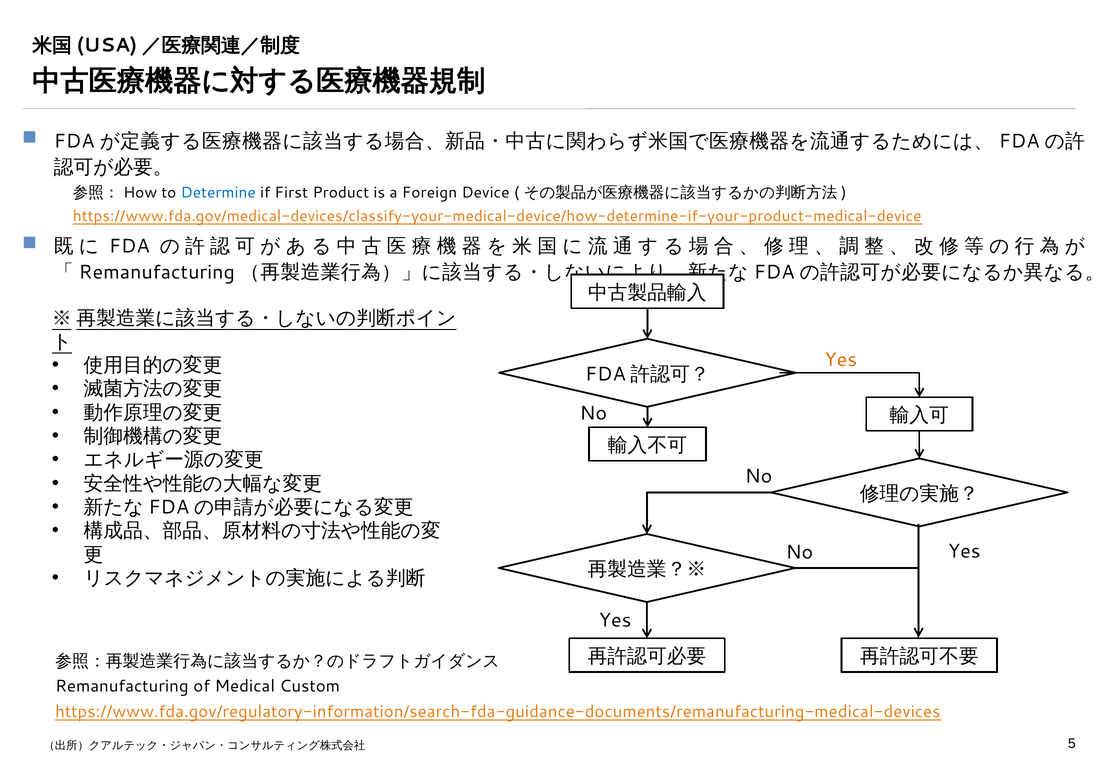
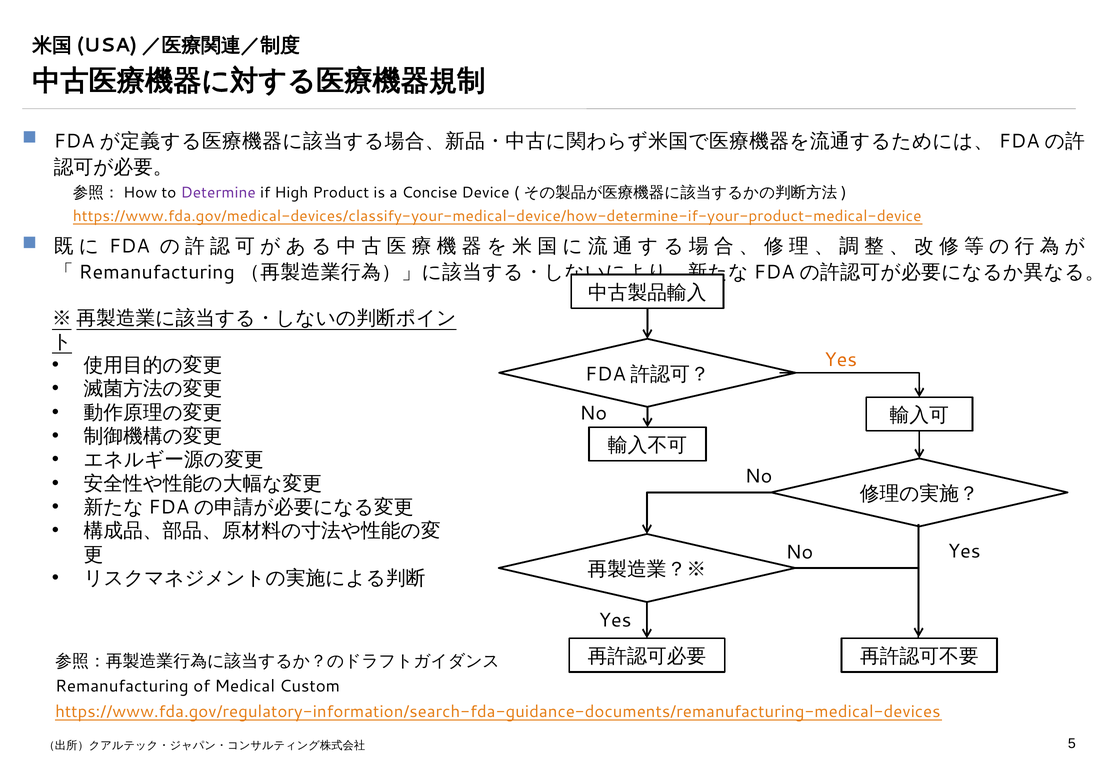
Determine colour: blue -> purple
First: First -> High
Foreign: Foreign -> Concise
